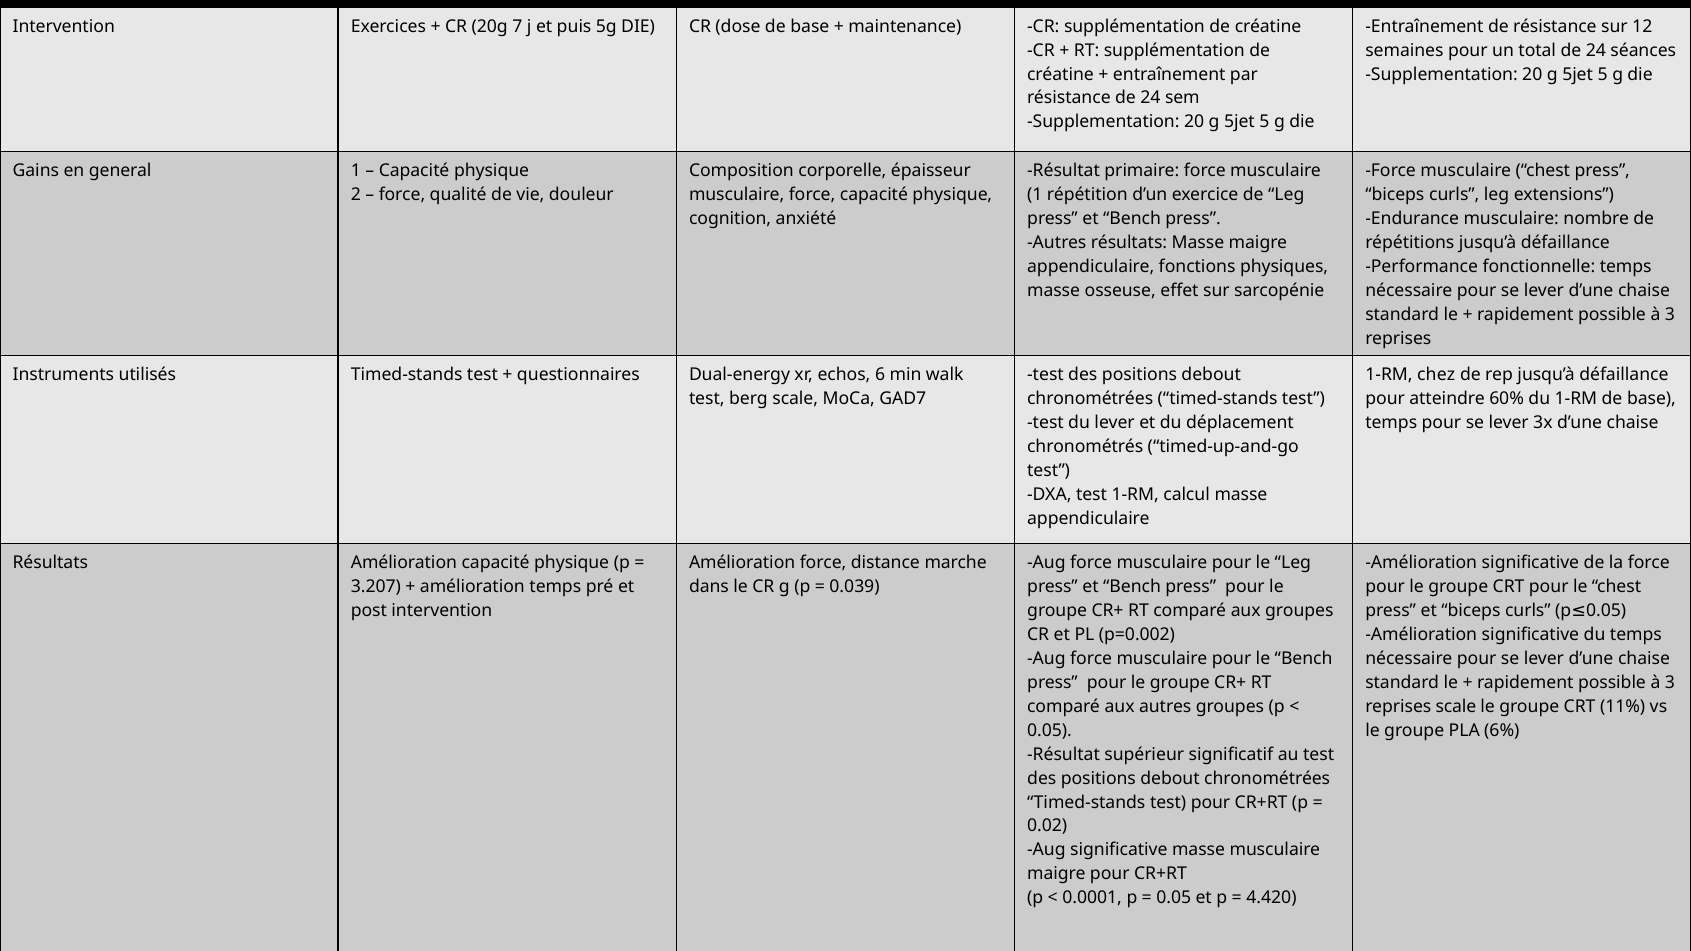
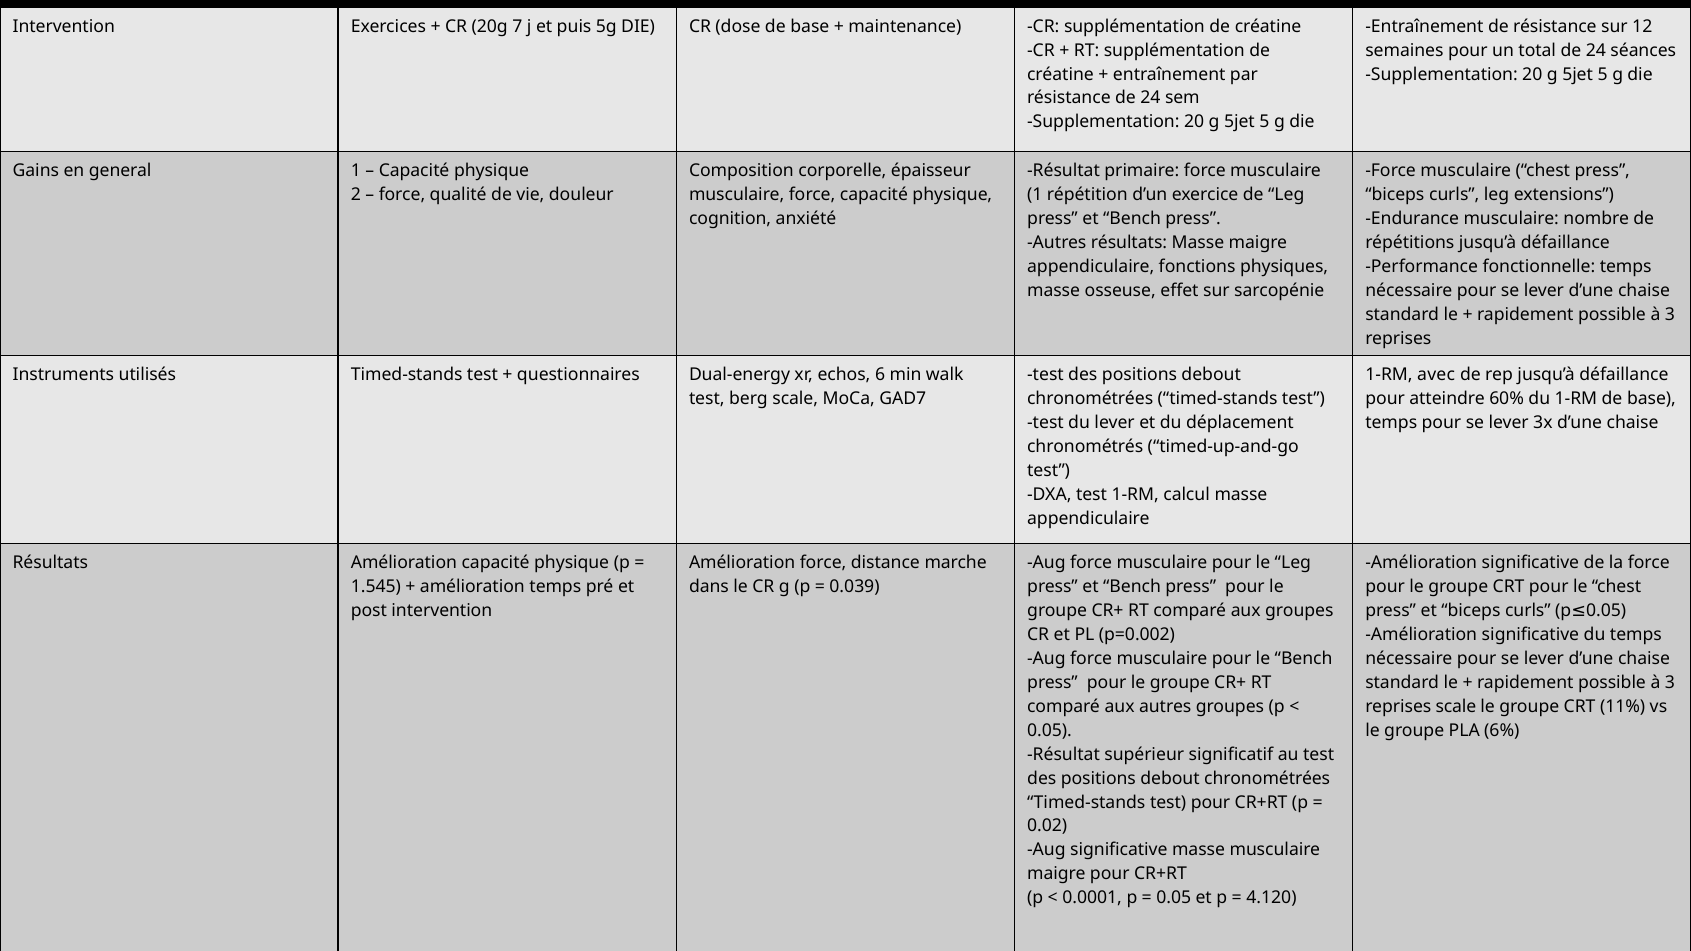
chez: chez -> avec
3.207: 3.207 -> 1.545
4.420: 4.420 -> 4.120
